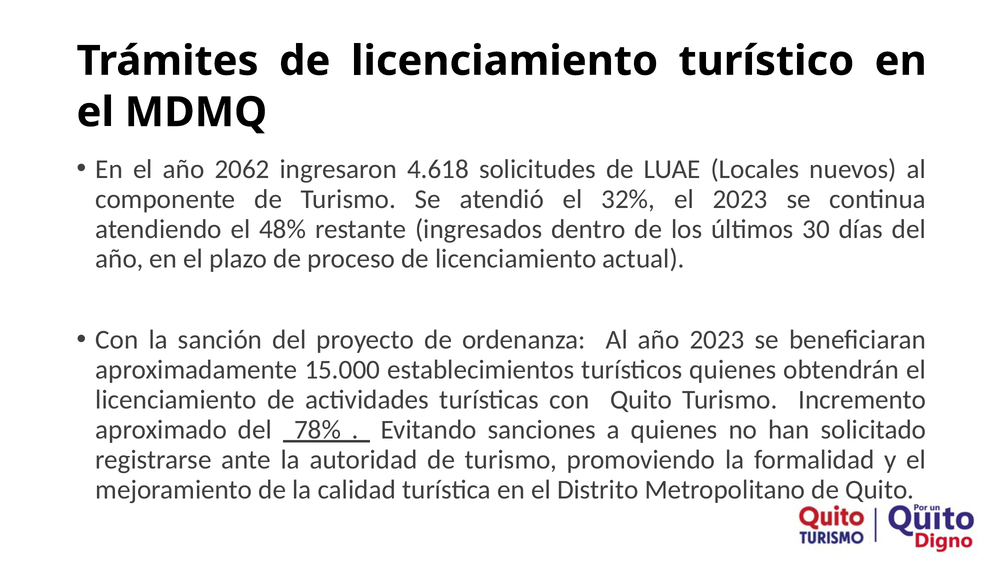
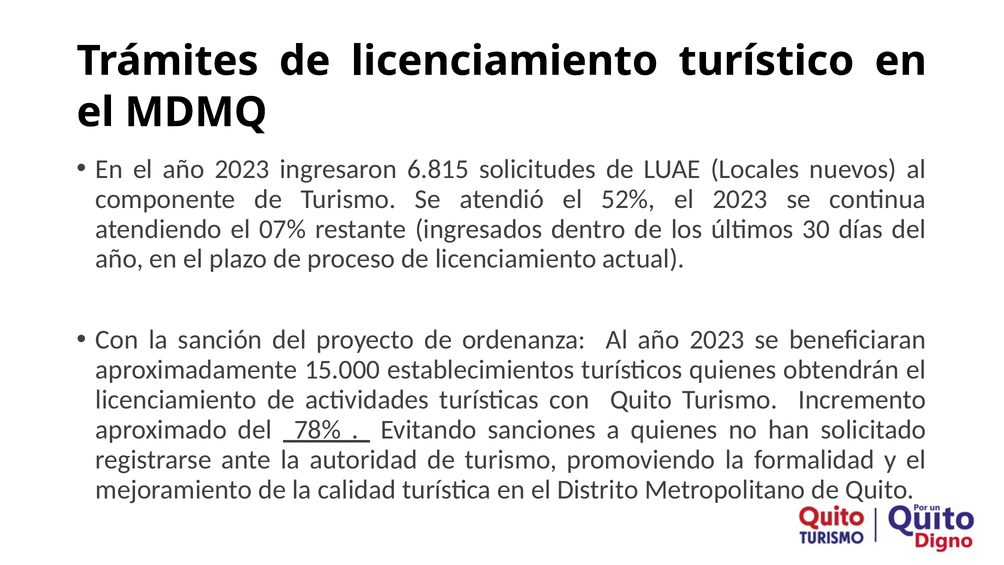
el año 2062: 2062 -> 2023
4.618: 4.618 -> 6.815
32%: 32% -> 52%
48%: 48% -> 07%
